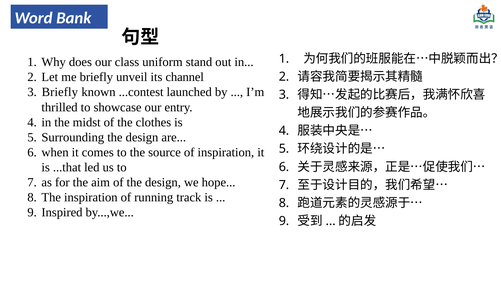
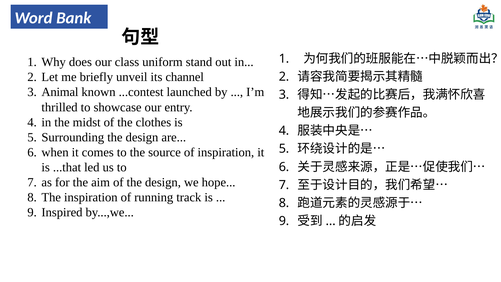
Briefly at (60, 92): Briefly -> Animal
